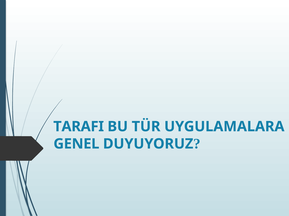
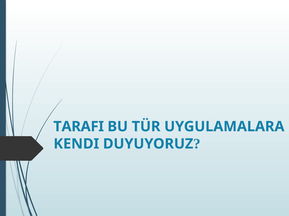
GENEL: GENEL -> KENDI
